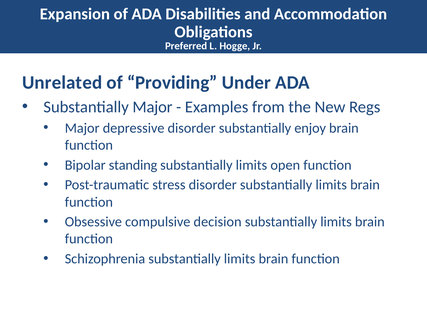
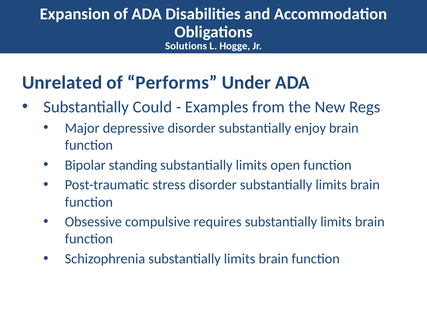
Preferred: Preferred -> Solutions
Providing: Providing -> Performs
Substantially Major: Major -> Could
decision: decision -> requires
